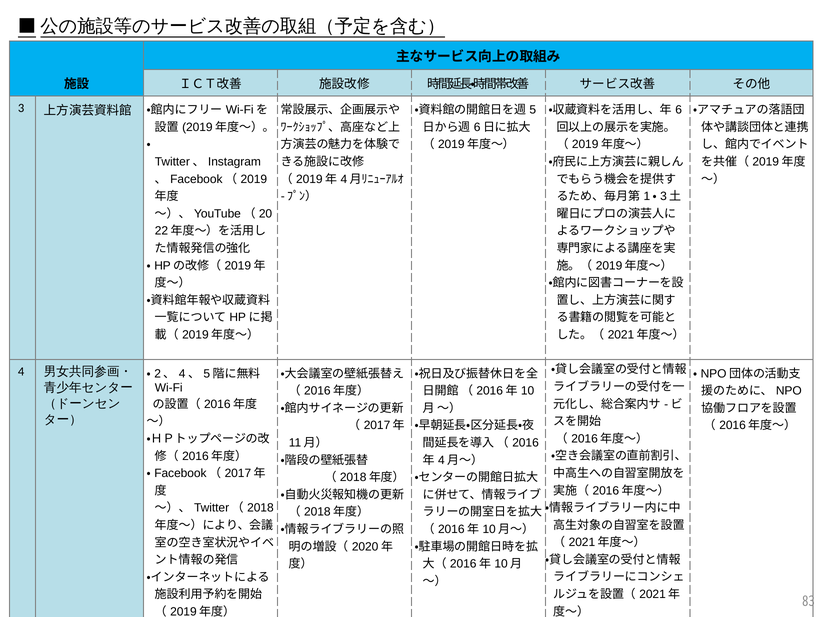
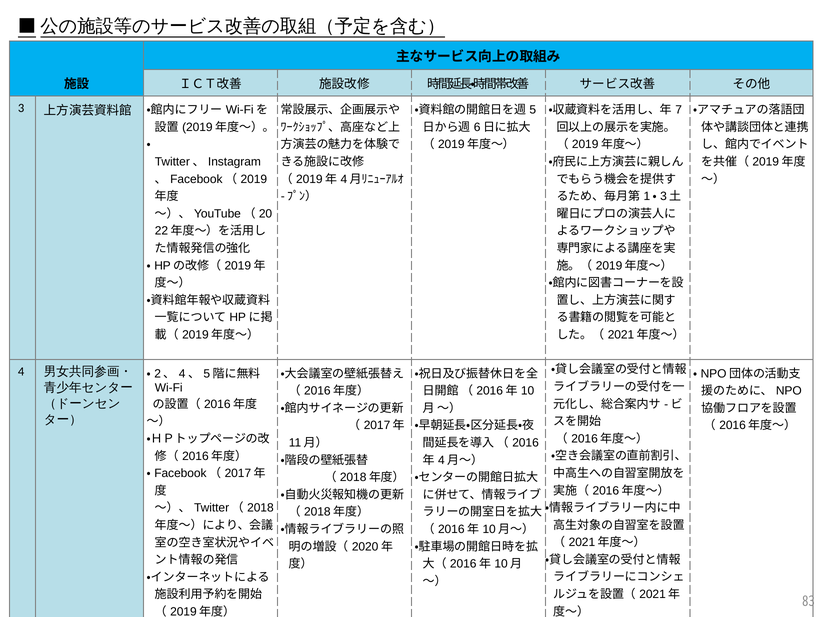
6: 6 -> 7
